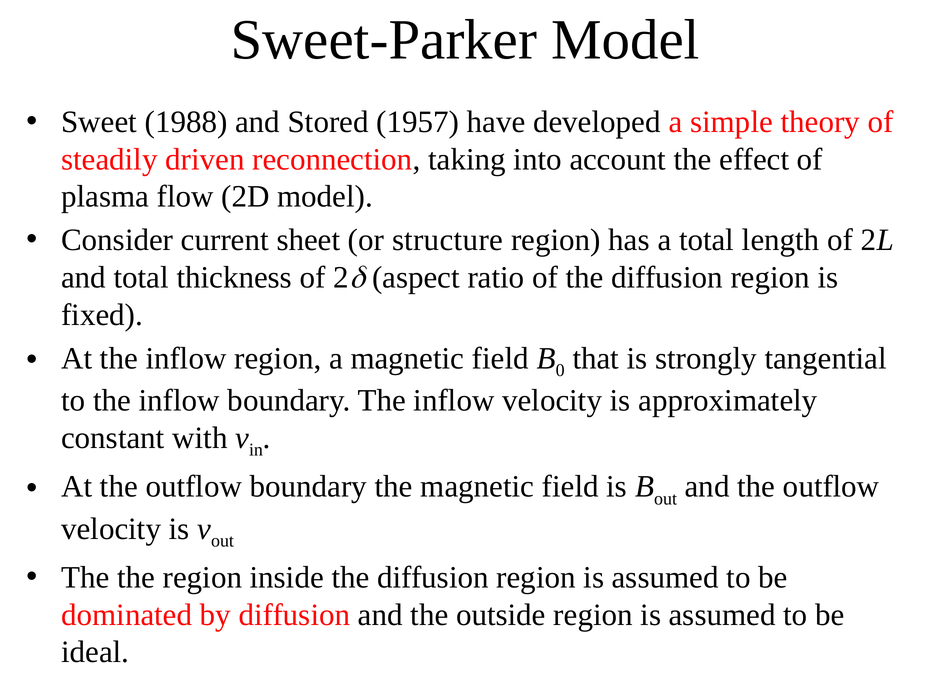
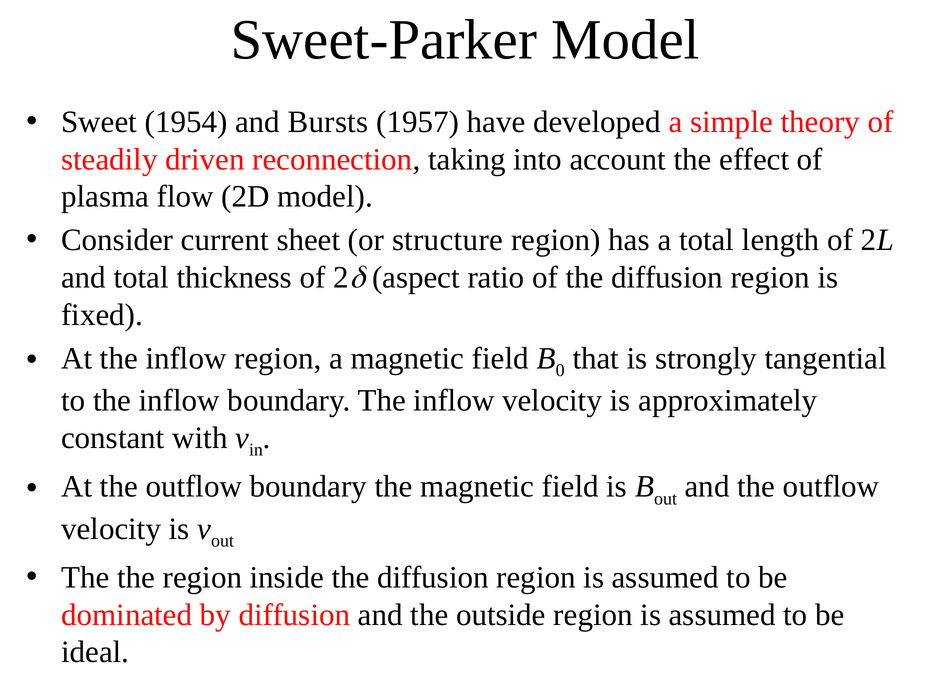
1988: 1988 -> 1954
Stored: Stored -> Bursts
